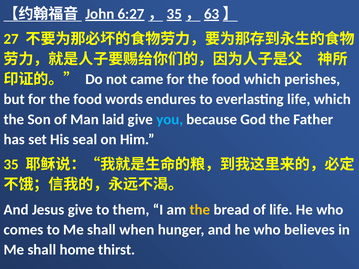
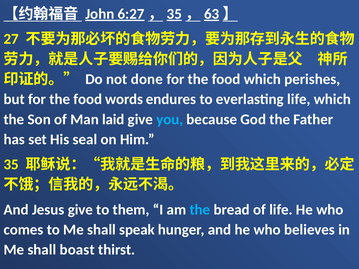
came: came -> done
the at (200, 210) colour: yellow -> light blue
when: when -> speak
home: home -> boast
